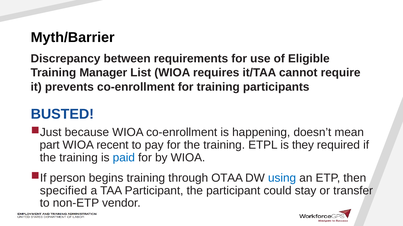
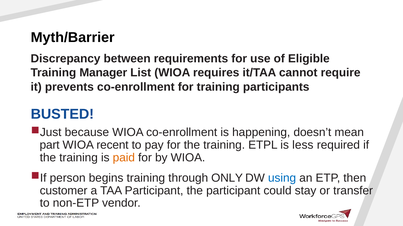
they: they -> less
paid colour: blue -> orange
OTAA: OTAA -> ONLY
specified: specified -> customer
